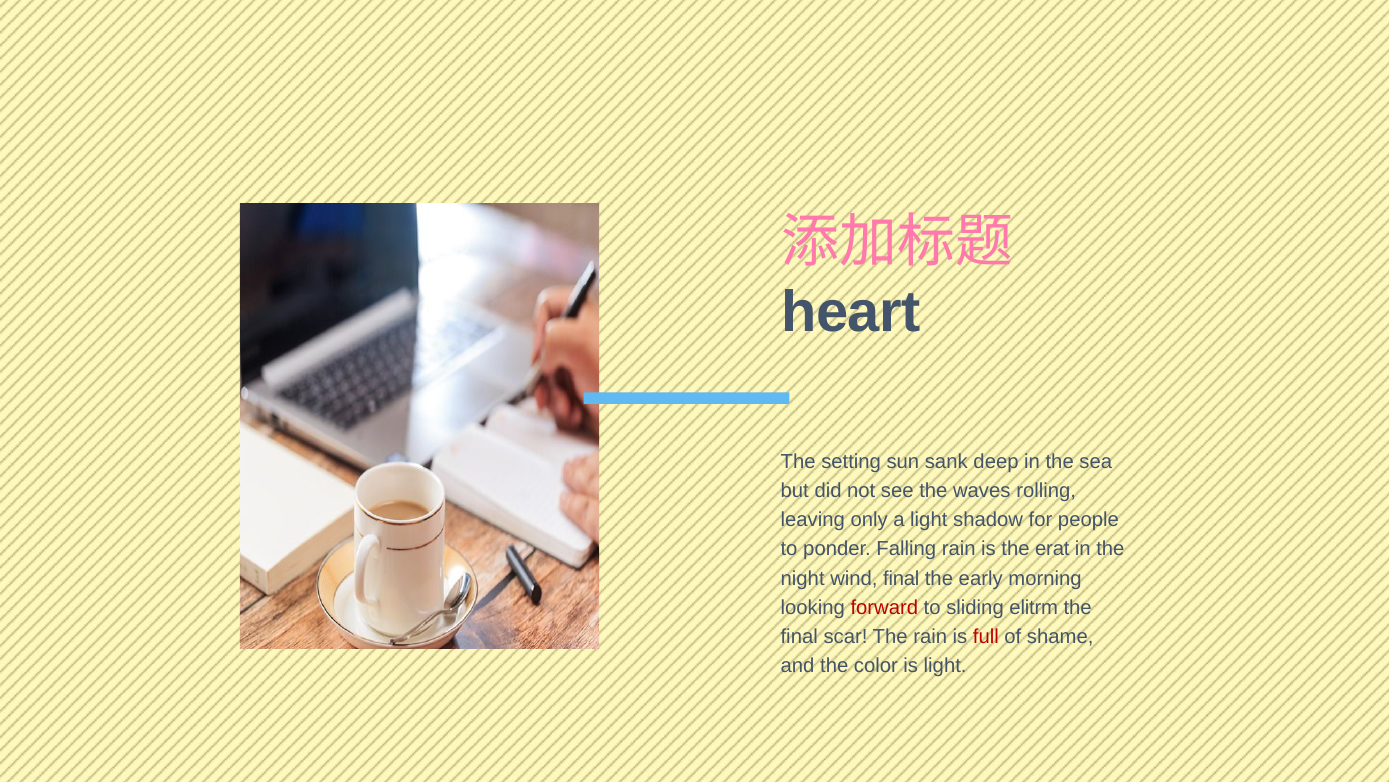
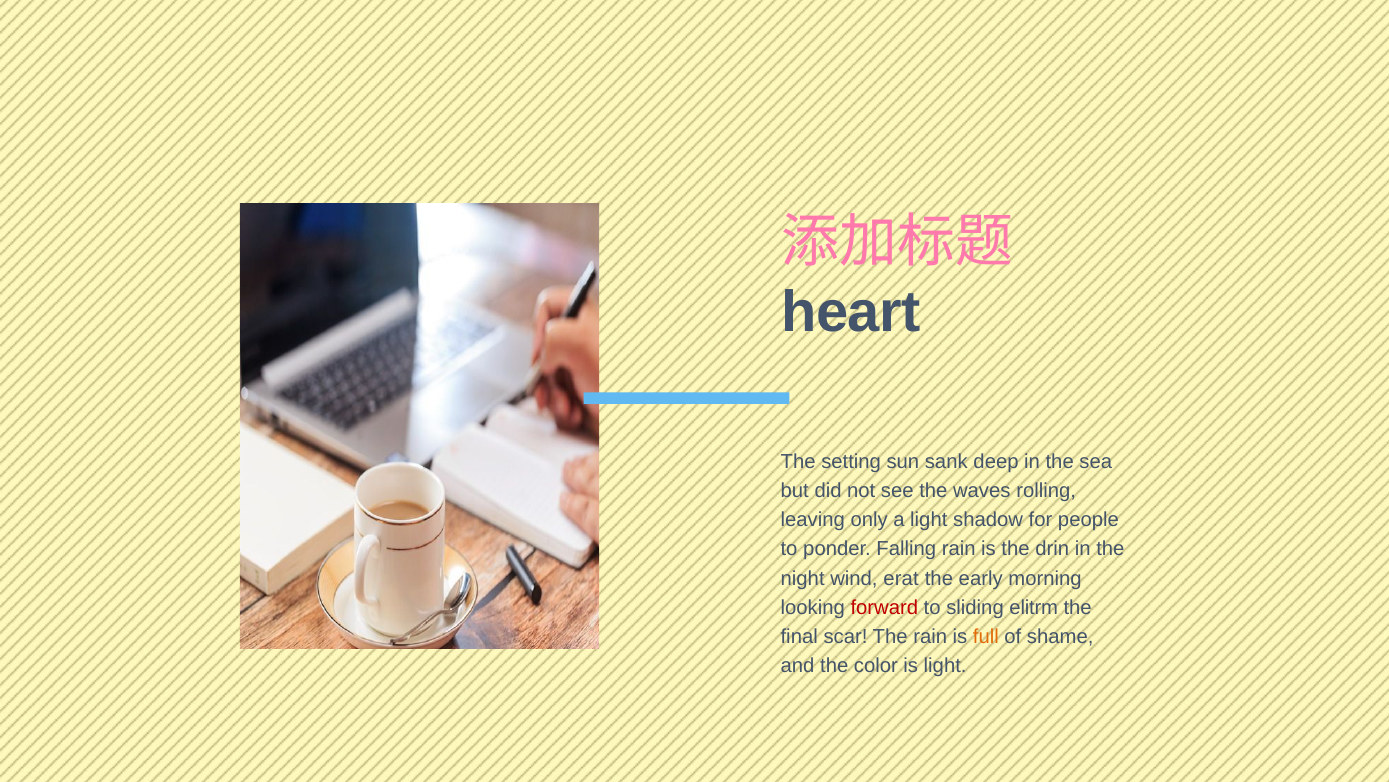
erat: erat -> drin
wind final: final -> erat
full colour: red -> orange
